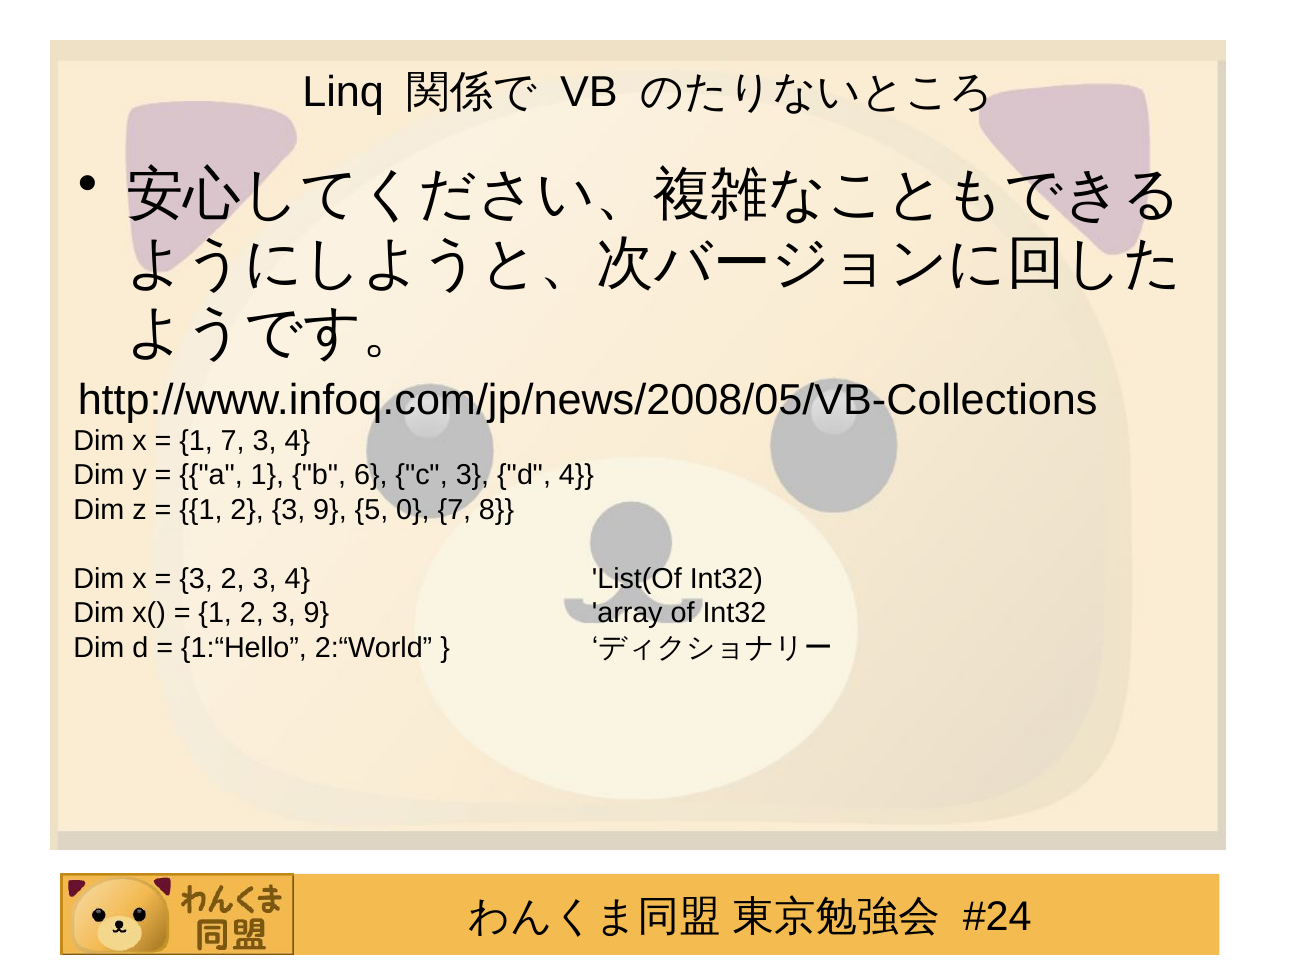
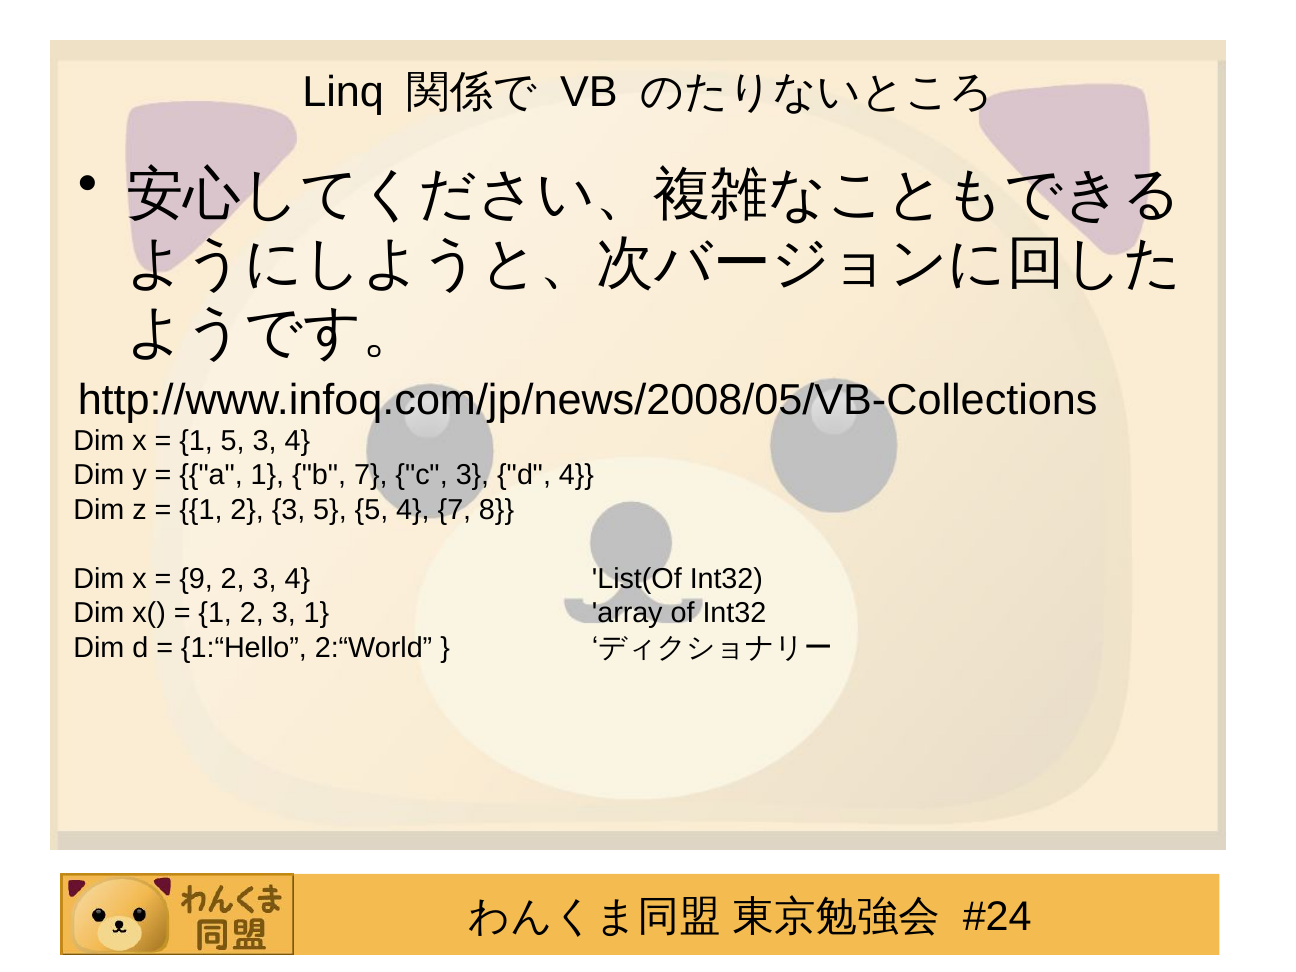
1 7: 7 -> 5
b 6: 6 -> 7
9 at (330, 510): 9 -> 5
5 0: 0 -> 4
3 at (196, 579): 3 -> 9
9 at (316, 614): 9 -> 1
